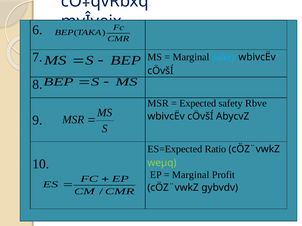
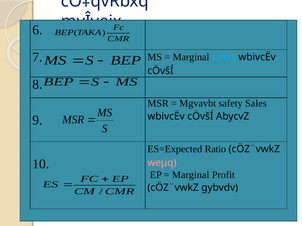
Expected: Expected -> Mgvavbt
Rbve: Rbve -> Sales
weµq colour: light green -> pink
